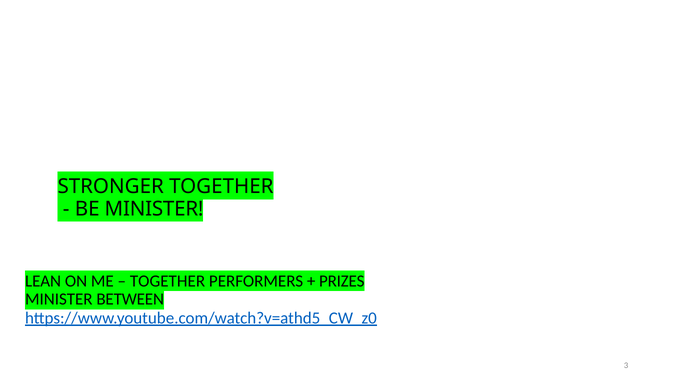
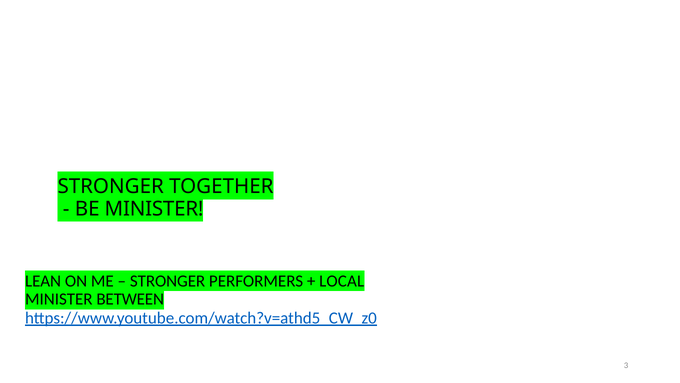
TOGETHER at (168, 281): TOGETHER -> STRONGER
PRIZES: PRIZES -> LOCAL
